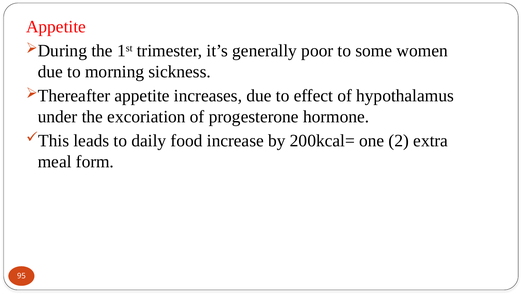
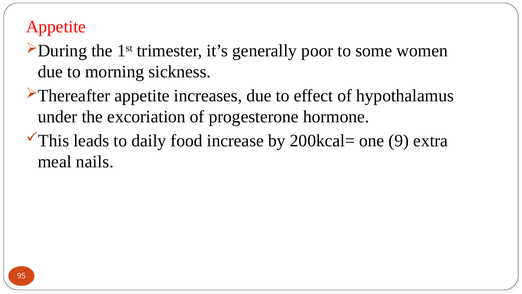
2: 2 -> 9
form: form -> nails
